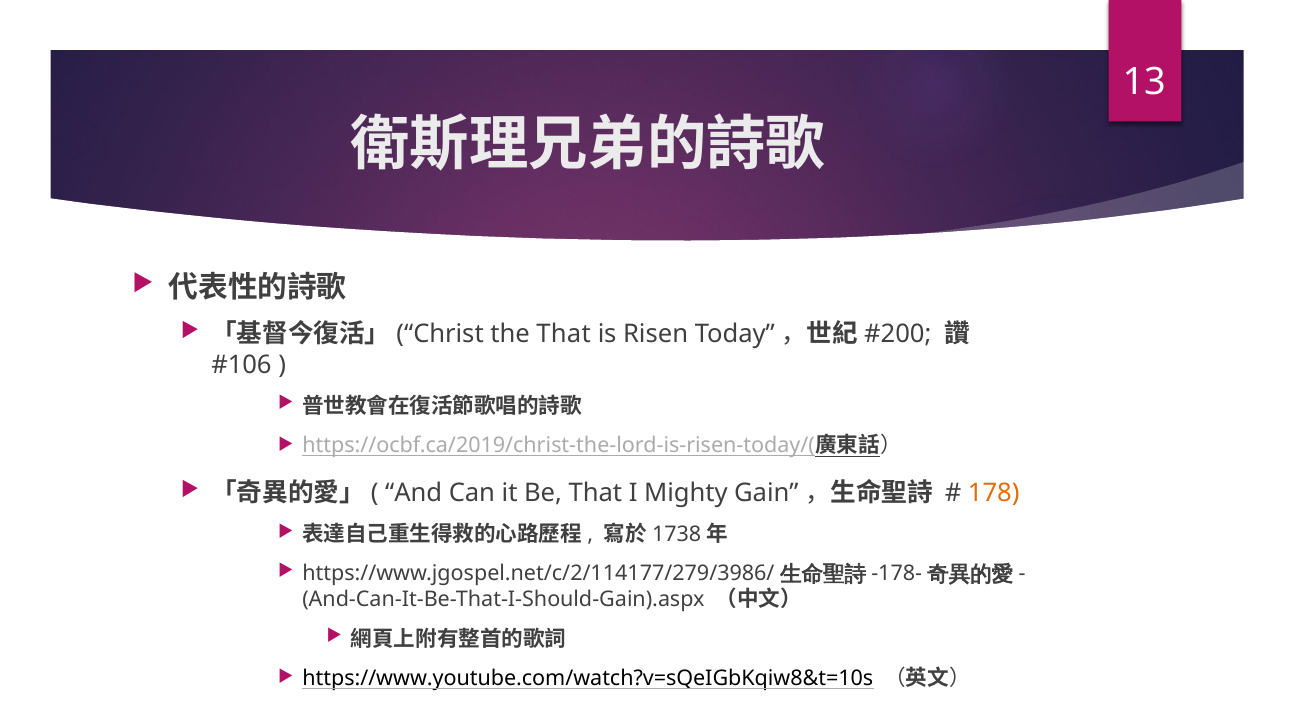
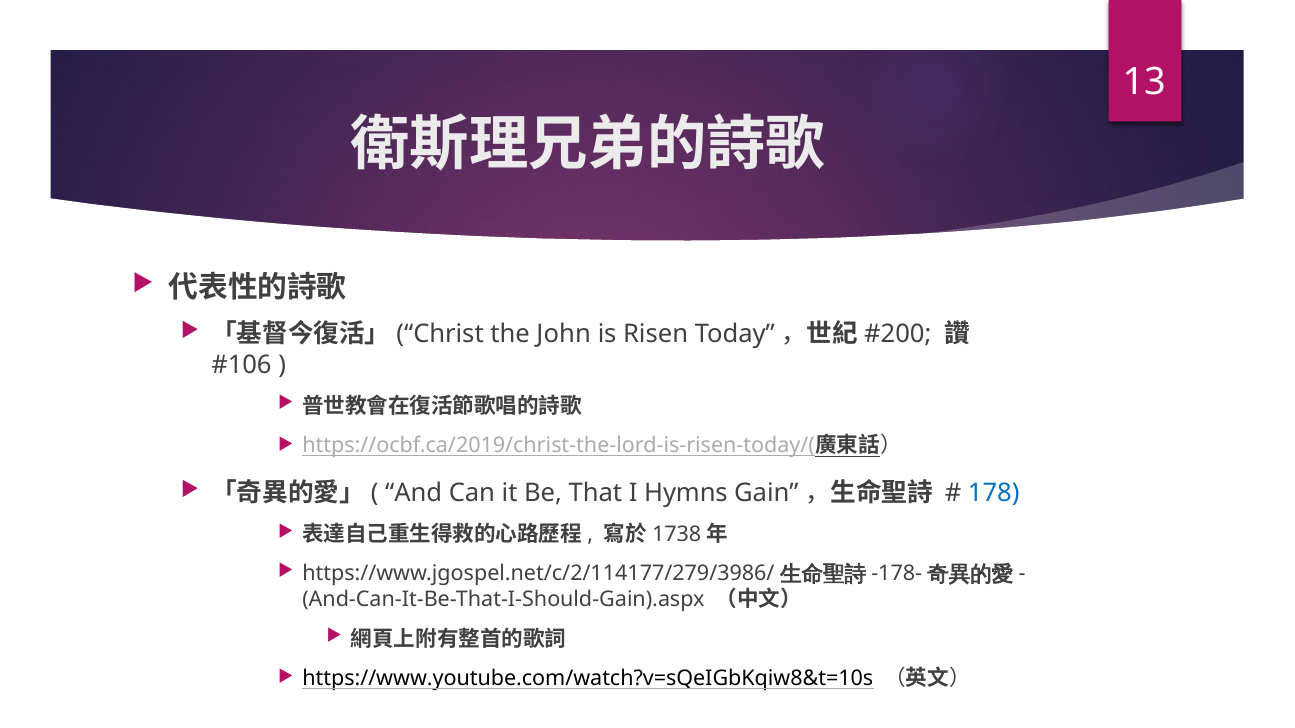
the That: That -> John
Mighty: Mighty -> Hymns
178 colour: orange -> blue
